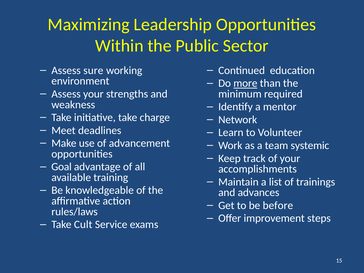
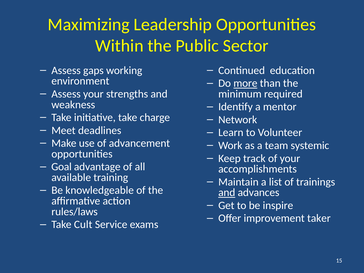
sure: sure -> gaps
and at (227, 193) underline: none -> present
before: before -> inspire
steps: steps -> taker
